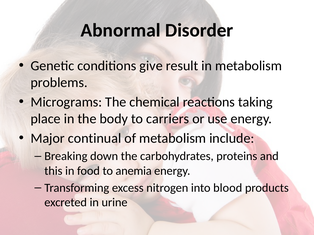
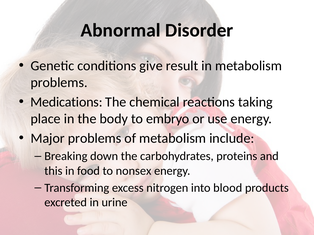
Micrograms: Micrograms -> Medications
carriers: carriers -> embryo
Major continual: continual -> problems
anemia: anemia -> nonsex
